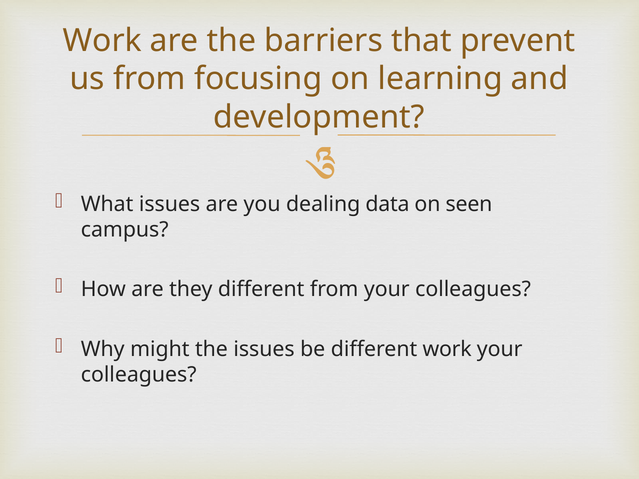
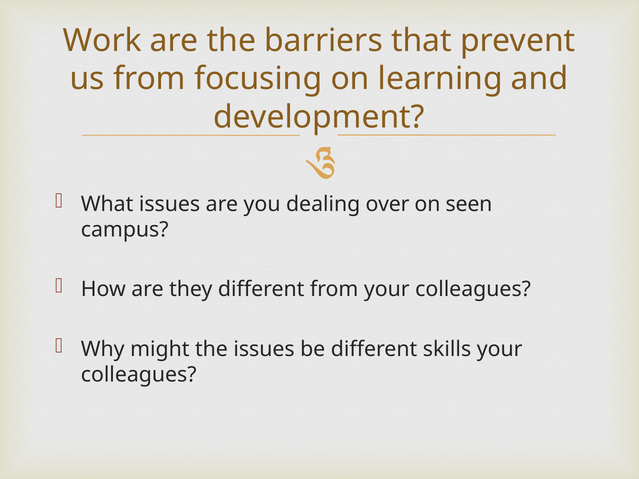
data: data -> over
different work: work -> skills
